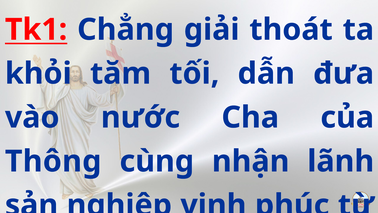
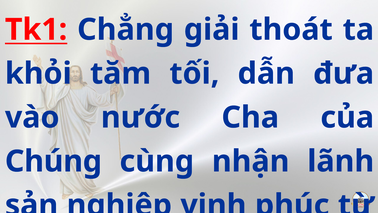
Thông: Thông -> Chúng
